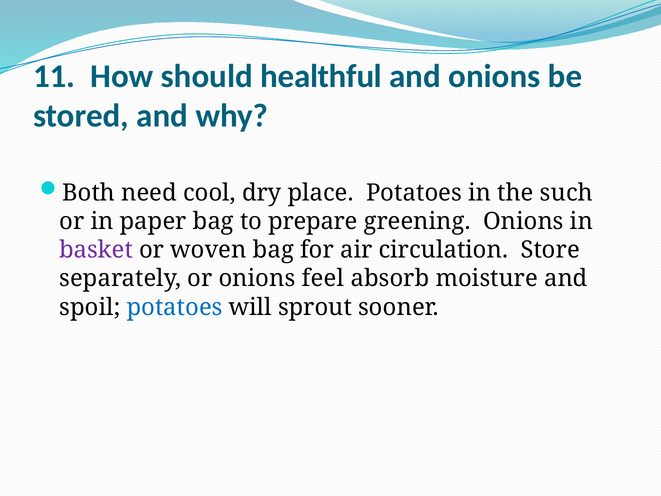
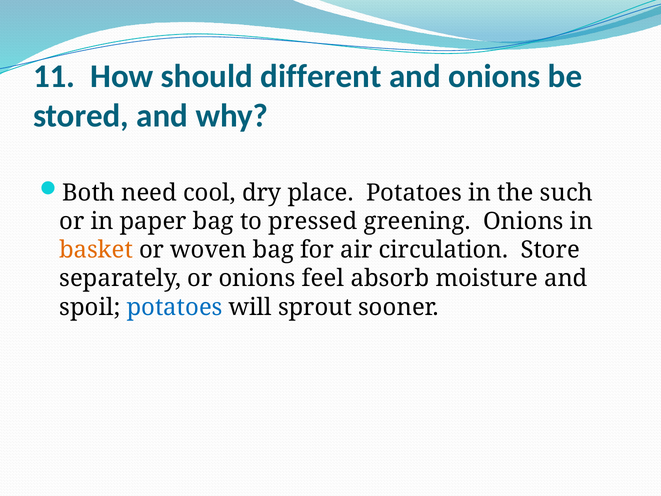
healthful: healthful -> different
prepare: prepare -> pressed
basket colour: purple -> orange
